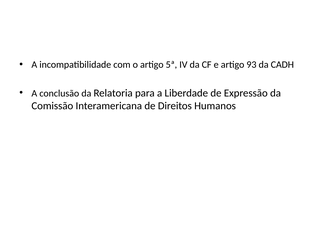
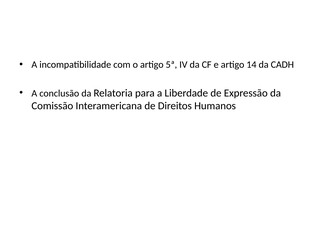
93: 93 -> 14
